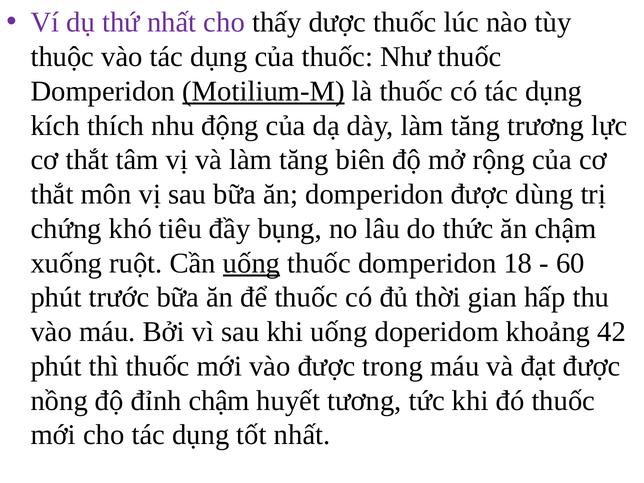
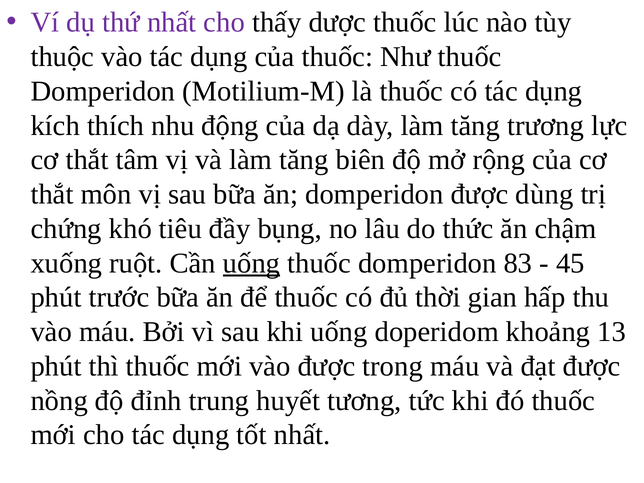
Motilium-M underline: present -> none
18: 18 -> 83
60: 60 -> 45
42: 42 -> 13
đỉnh chậm: chậm -> trung
